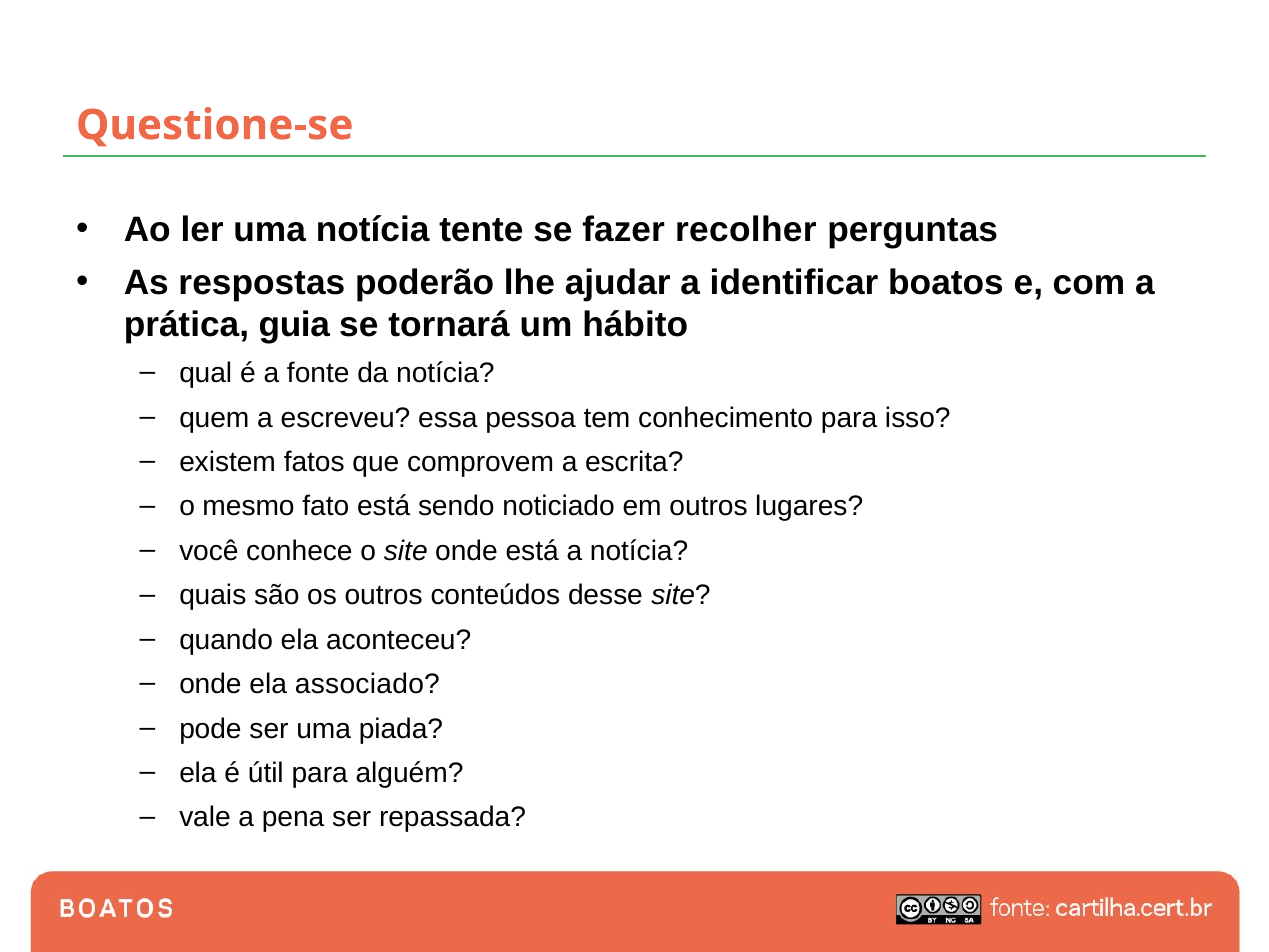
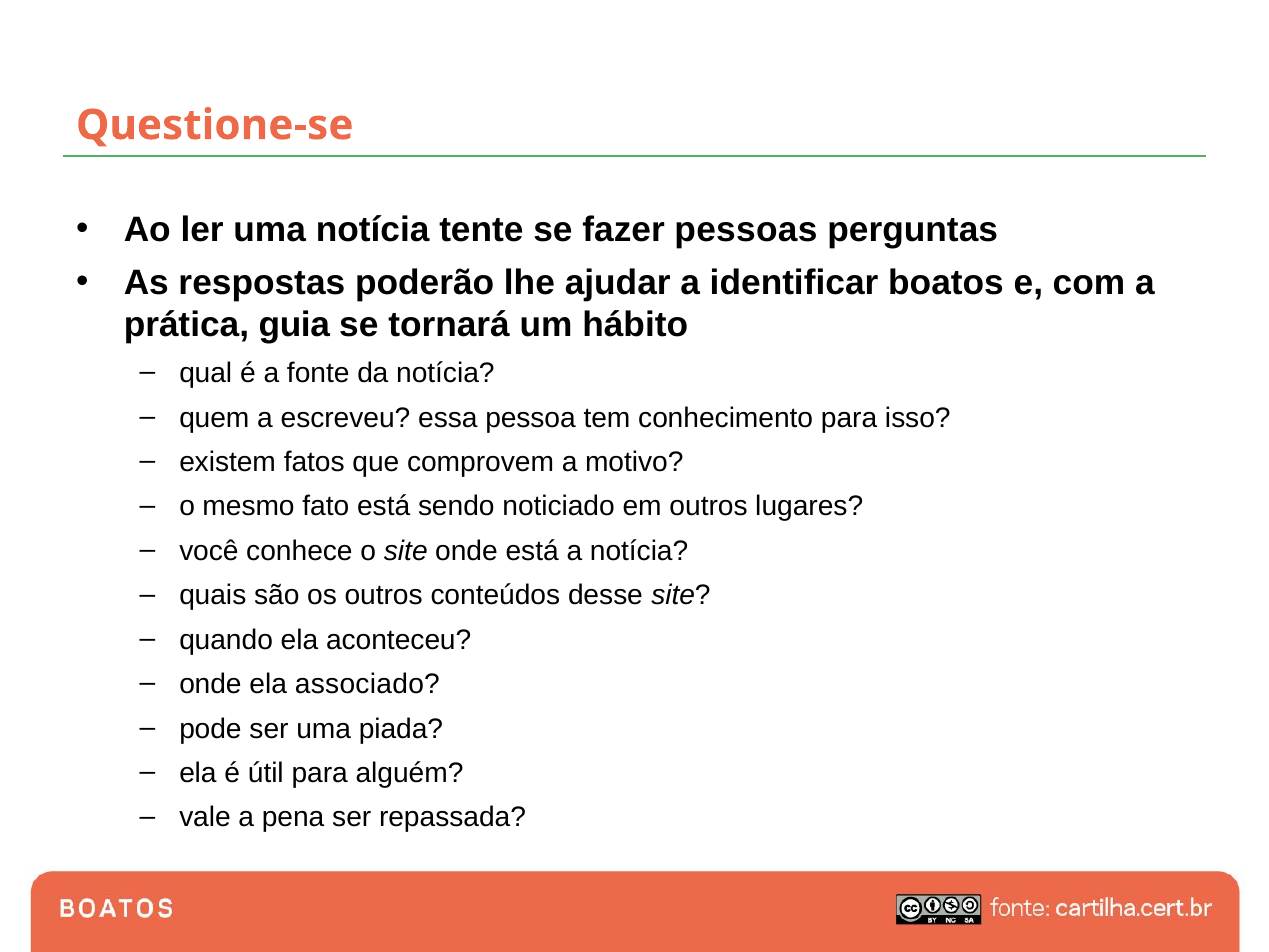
recolher: recolher -> pessoas
escrita: escrita -> motivo
